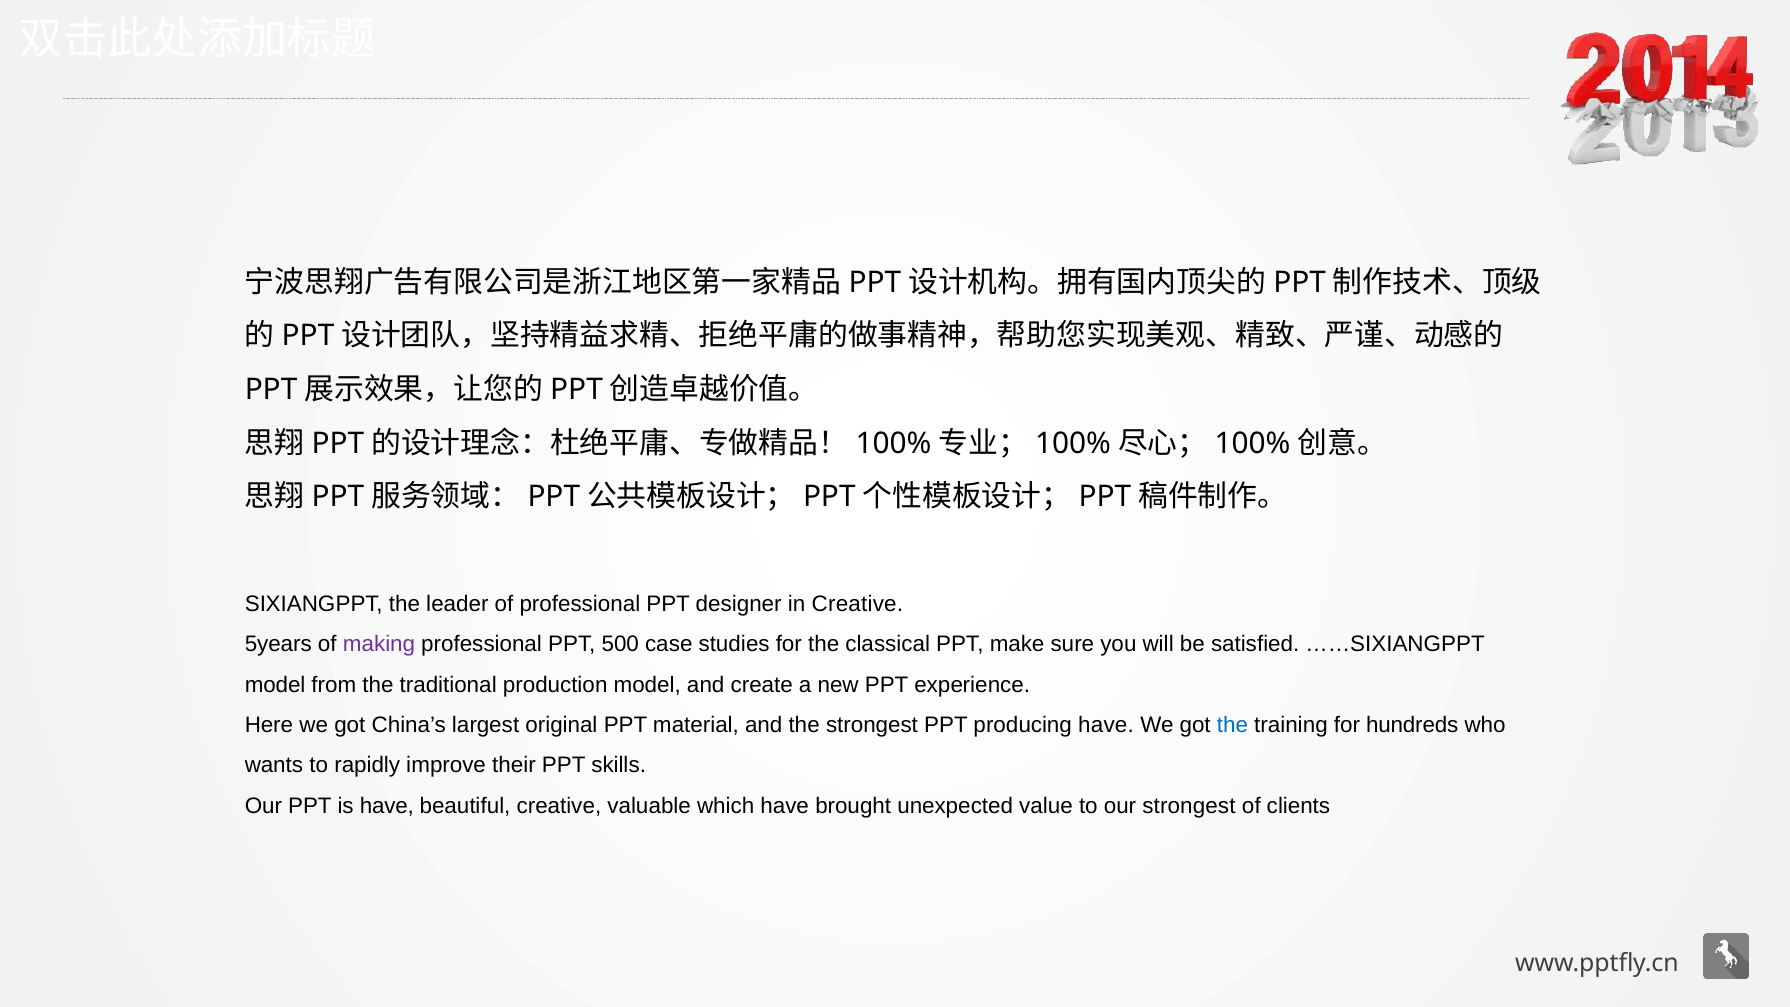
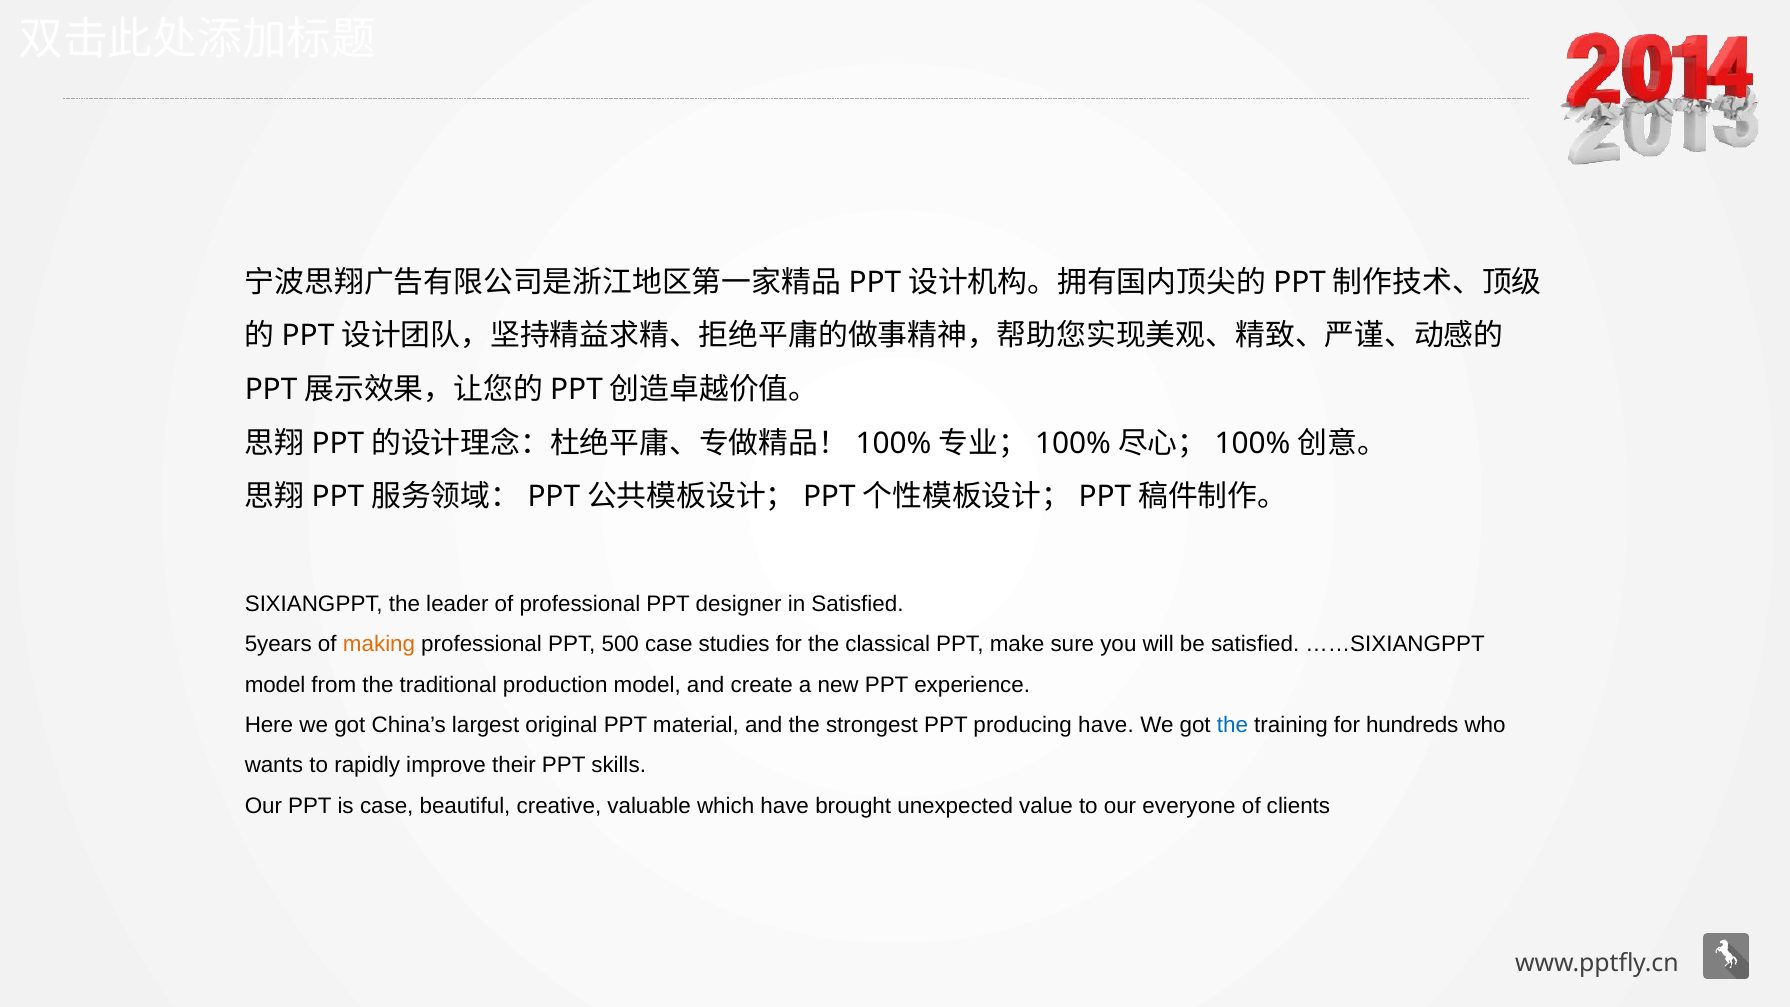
in Creative: Creative -> Satisfied
making colour: purple -> orange
is have: have -> case
our strongest: strongest -> everyone
